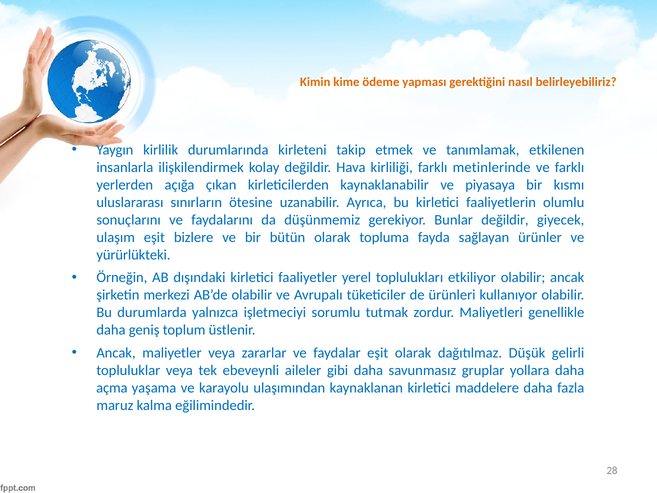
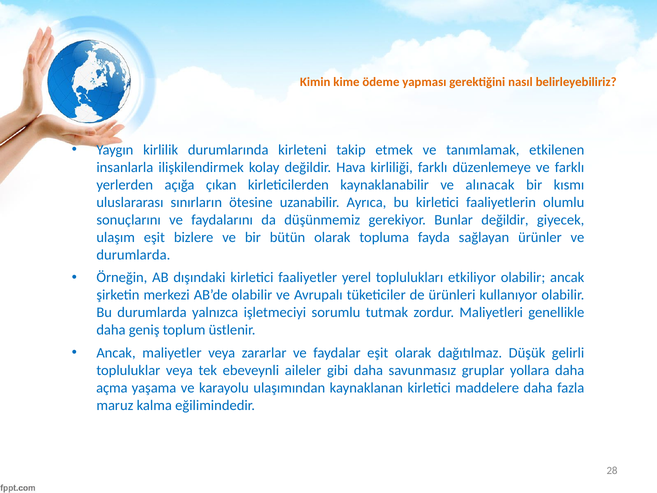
metinlerinde: metinlerinde -> düzenlemeye
piyasaya: piyasaya -> alınacak
yürürlükteki at (133, 255): yürürlükteki -> durumlarda
